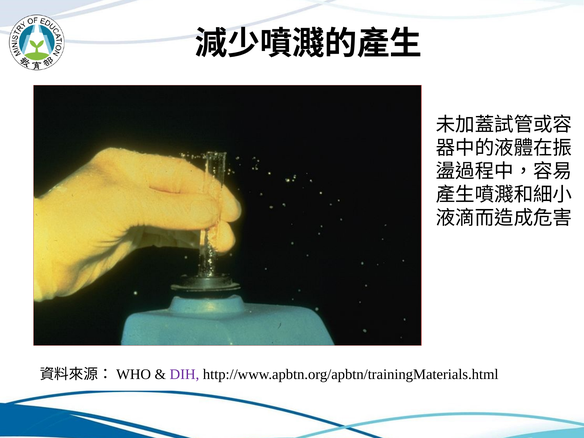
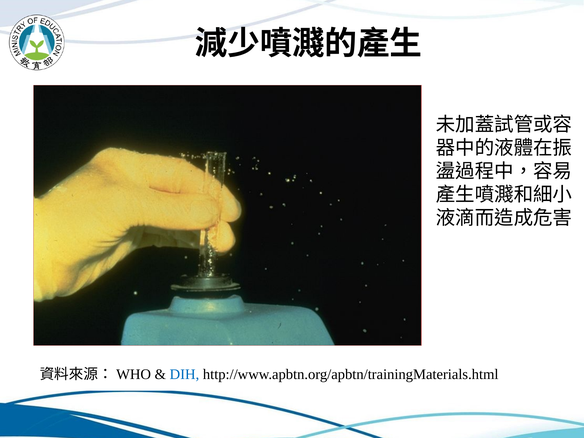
DIH colour: purple -> blue
